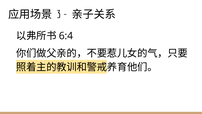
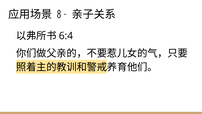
3: 3 -> 8
